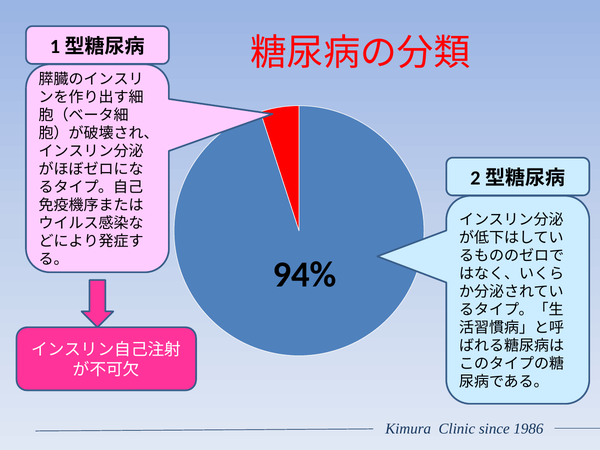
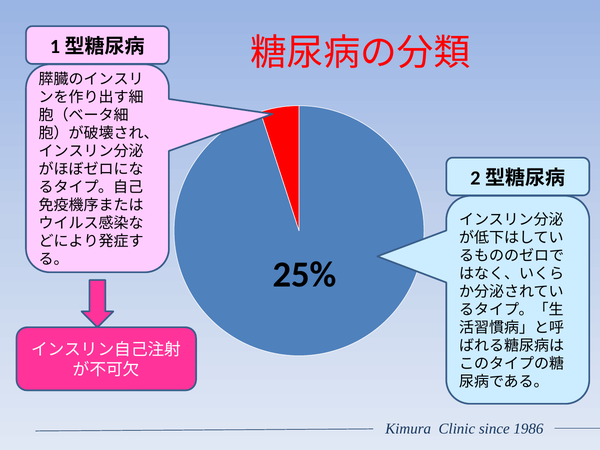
94%: 94% -> 25%
